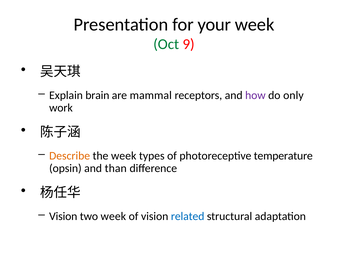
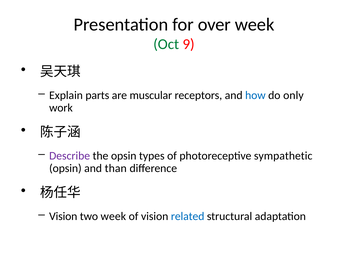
your: your -> over
brain: brain -> parts
mammal: mammal -> muscular
how colour: purple -> blue
Describe colour: orange -> purple
the week: week -> opsin
temperature: temperature -> sympathetic
